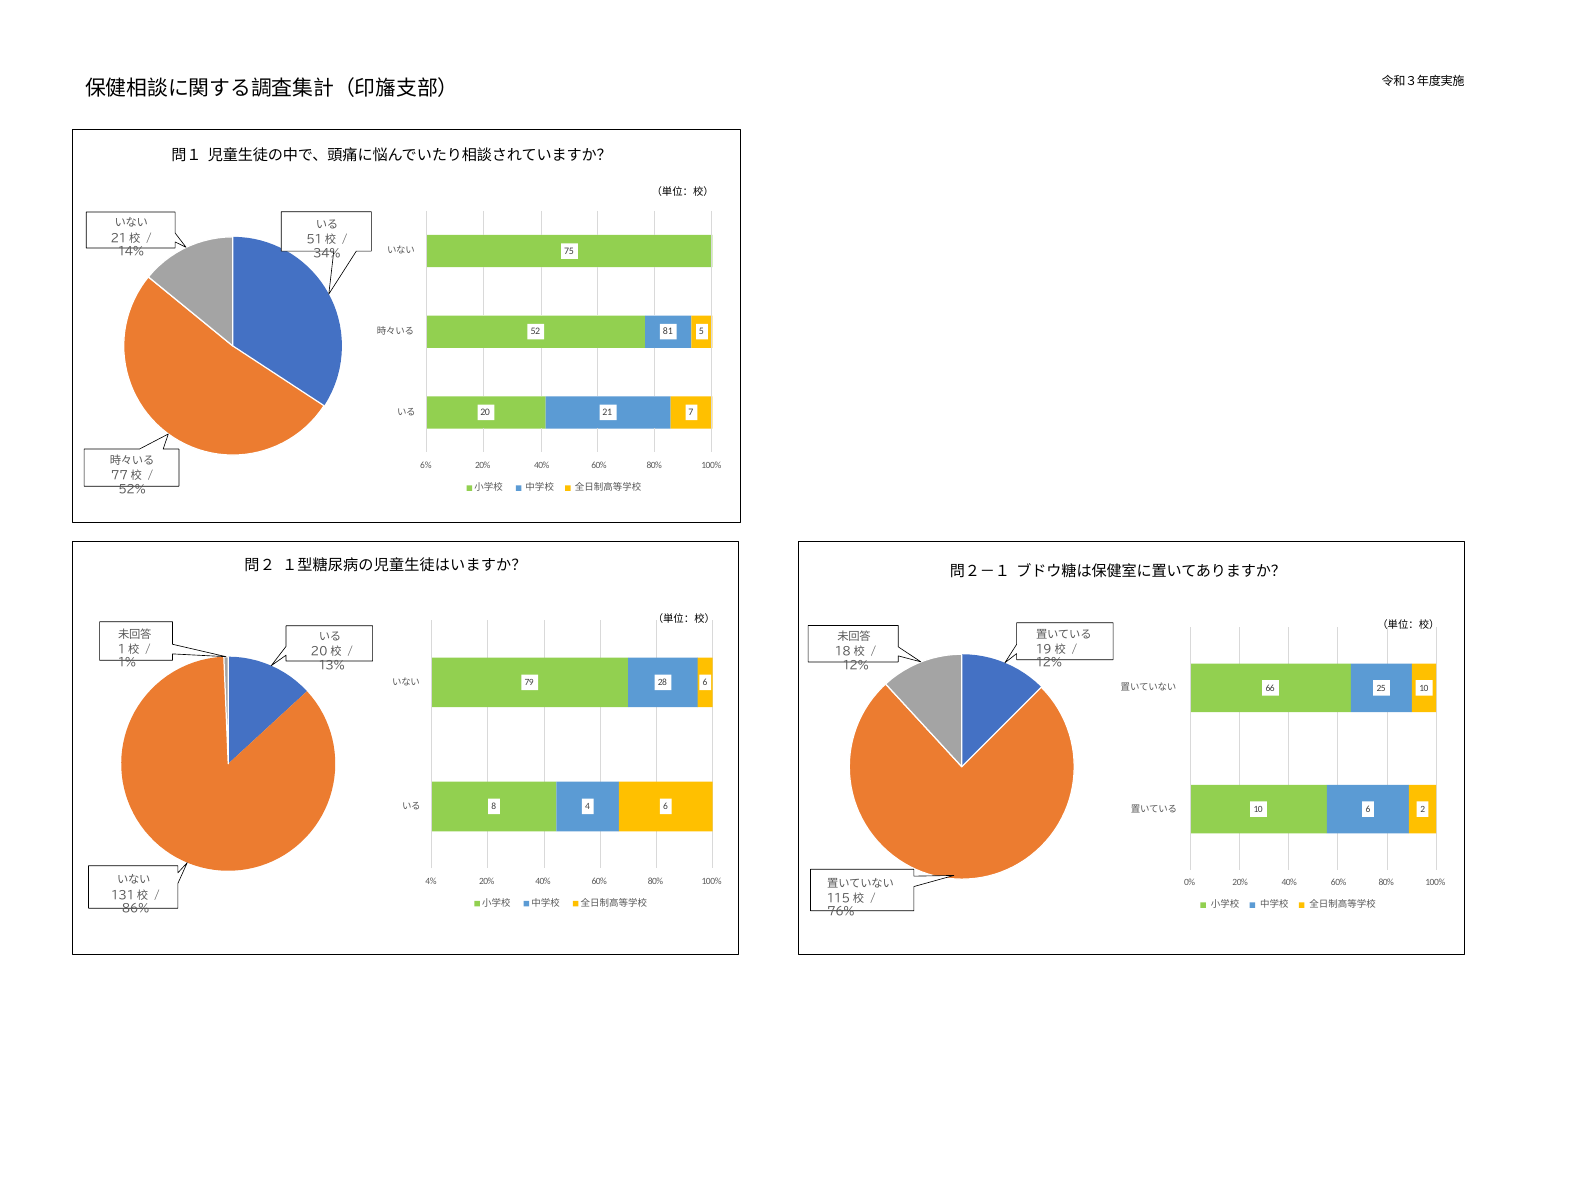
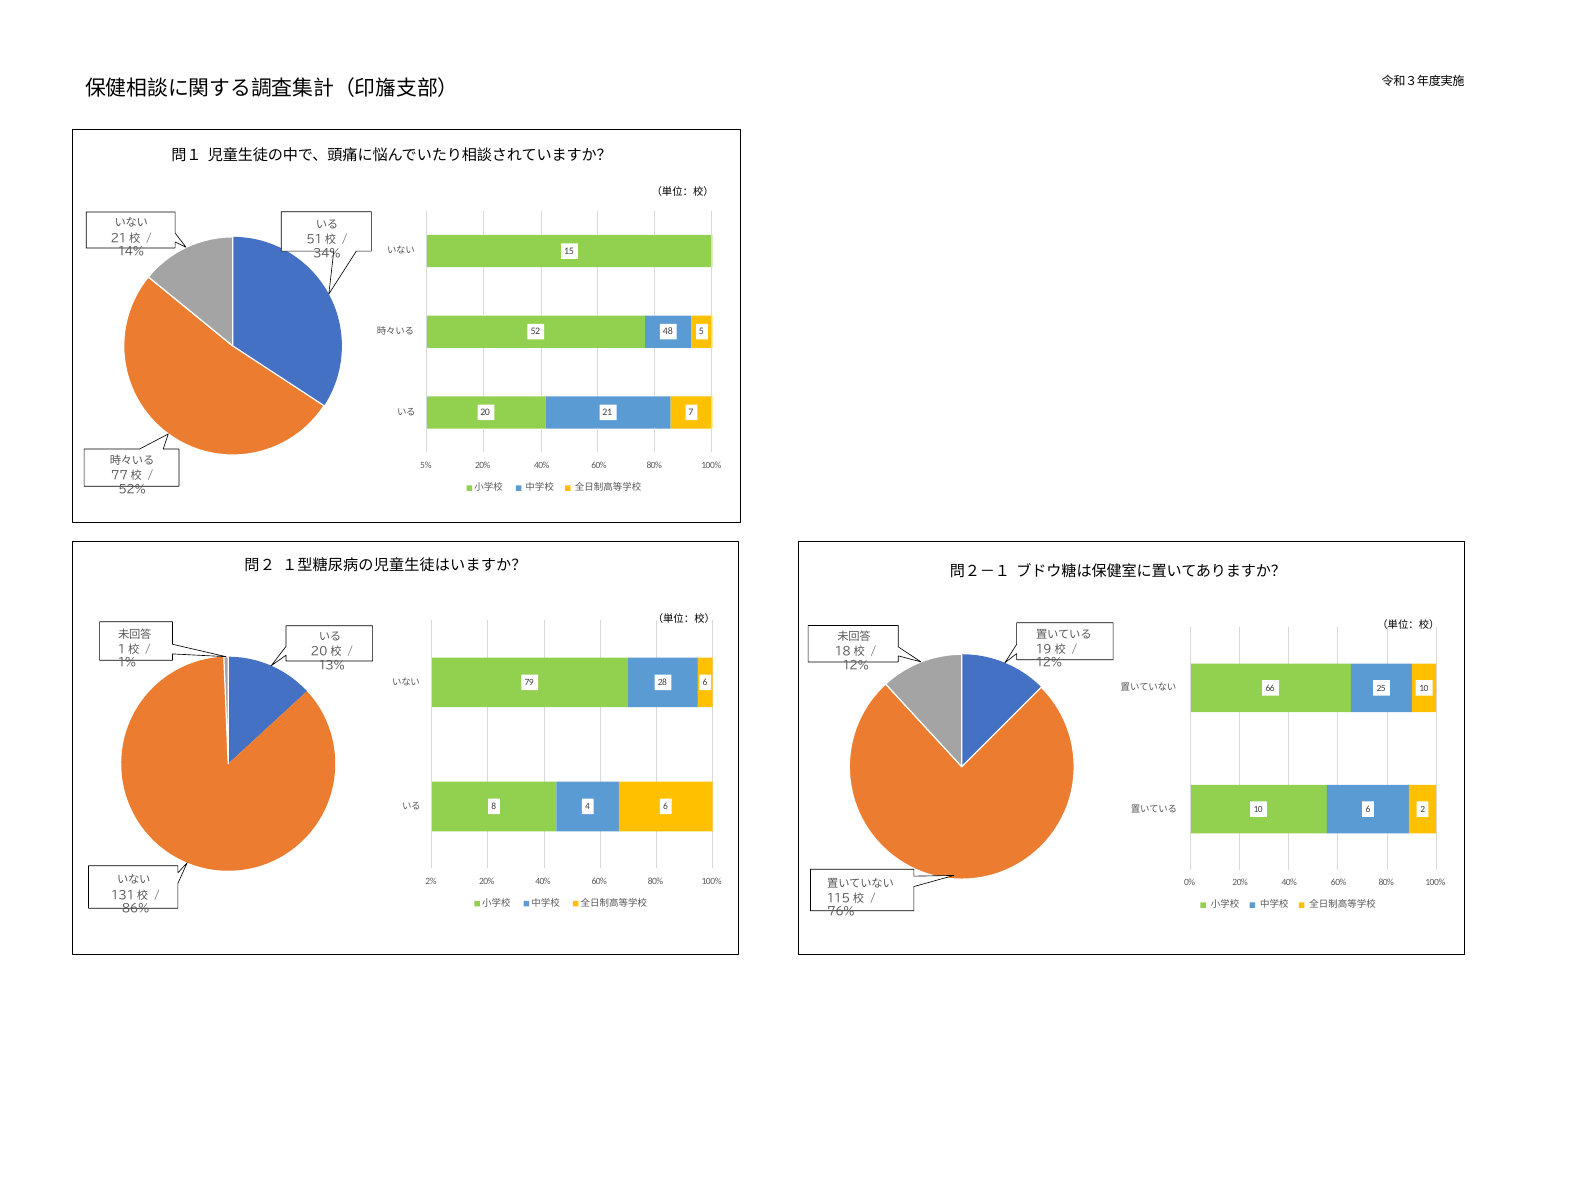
75: 75 -> 15
81: 81 -> 48
6%: 6% -> 5%
4%: 4% -> 2%
